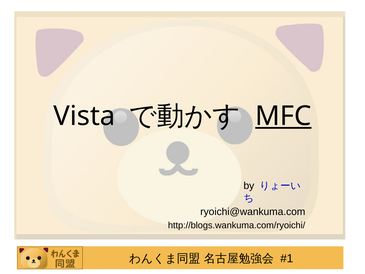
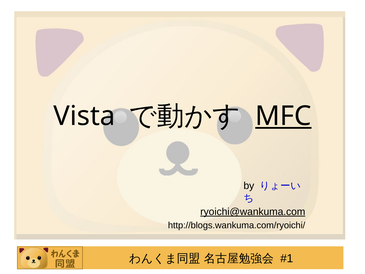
ryoichi@wankuma.com underline: none -> present
